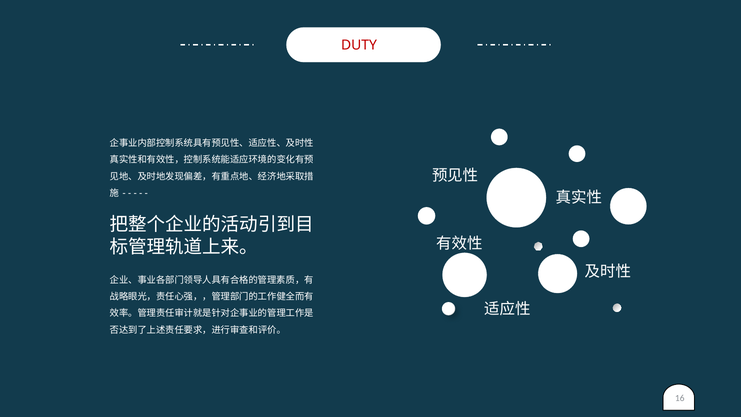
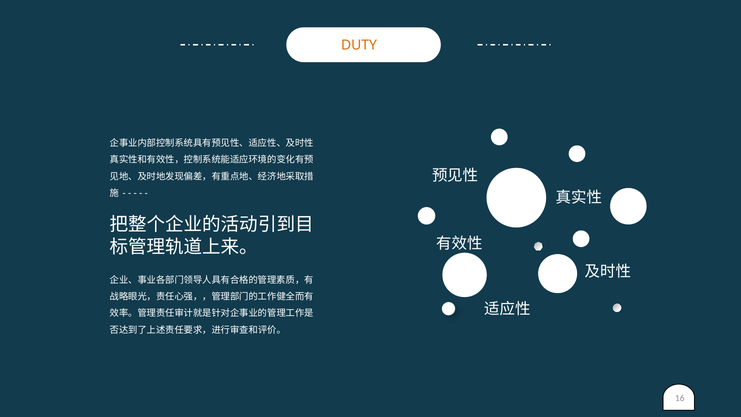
DUTY colour: red -> orange
